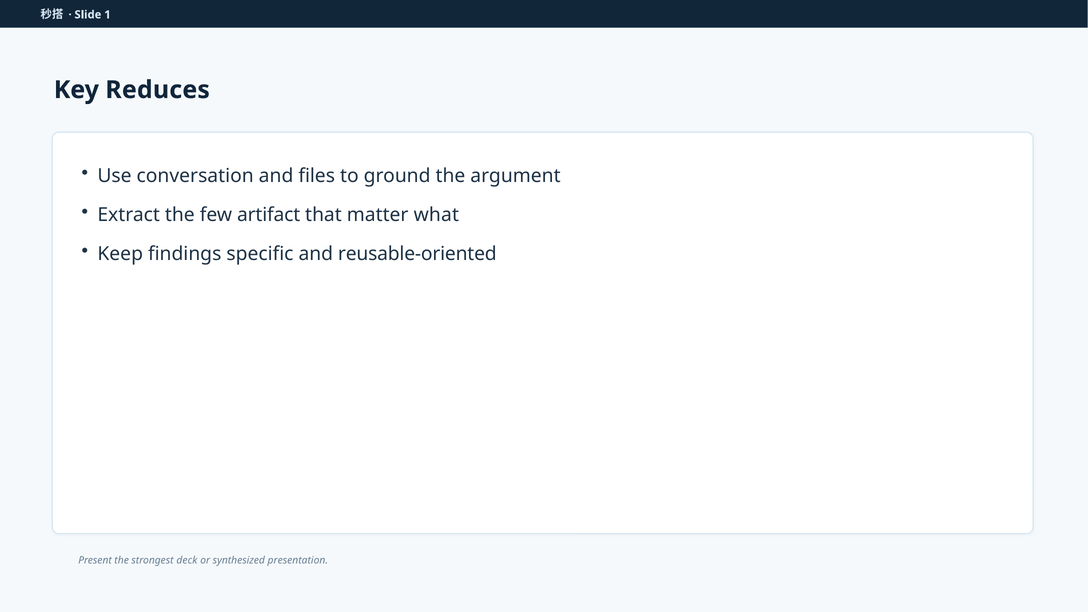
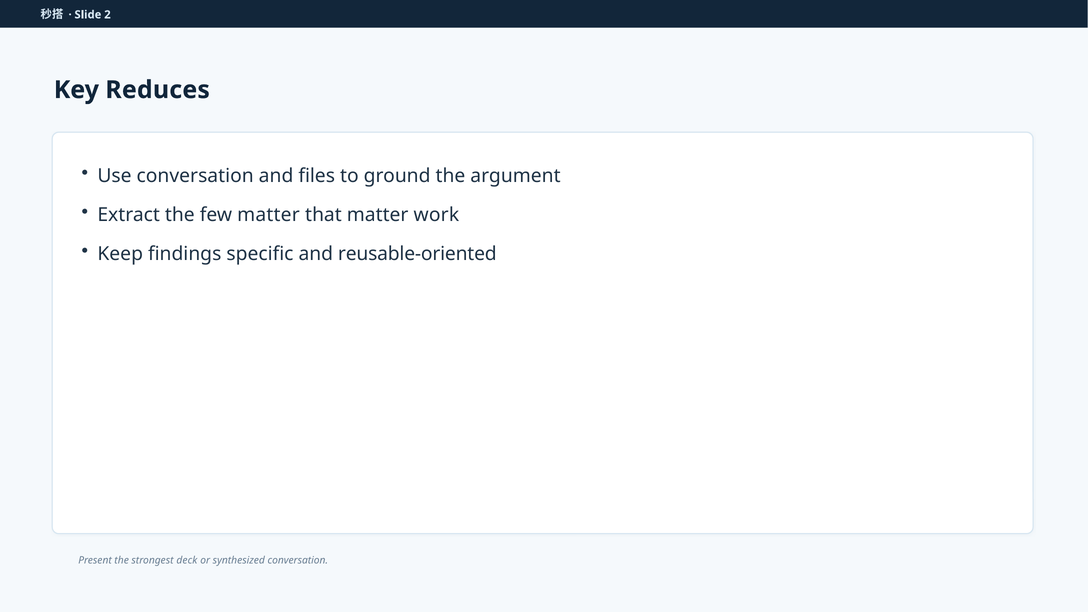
1: 1 -> 2
few artifact: artifact -> matter
what: what -> work
synthesized presentation: presentation -> conversation
